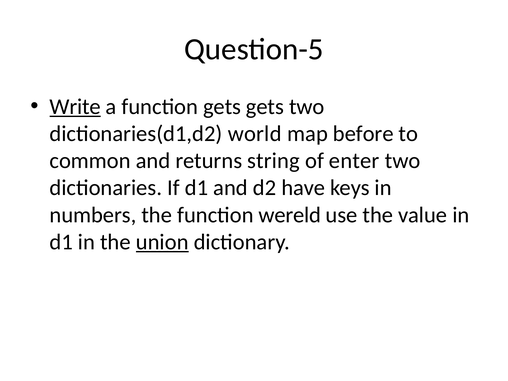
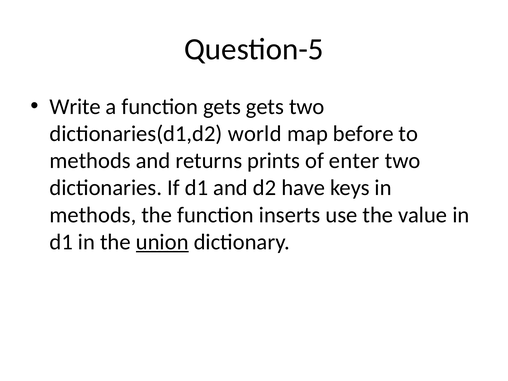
Write underline: present -> none
common at (90, 161): common -> methods
string: string -> prints
numbers at (93, 215): numbers -> methods
wereld: wereld -> inserts
